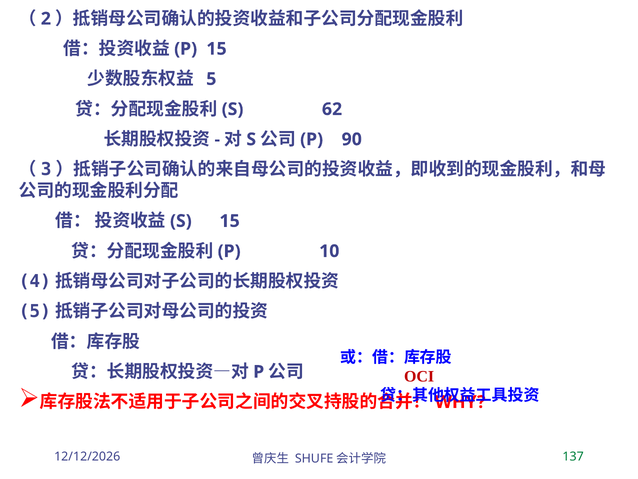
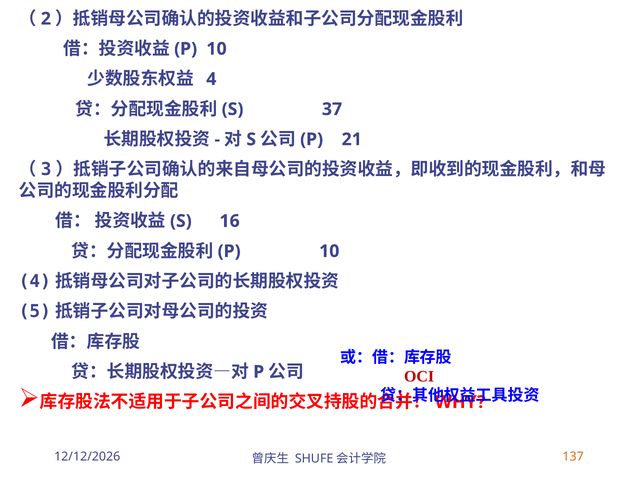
15 at (217, 49): 15 -> 10
5: 5 -> 4
62: 62 -> 37
90: 90 -> 21
15 at (230, 221): 15 -> 16
137 colour: green -> orange
